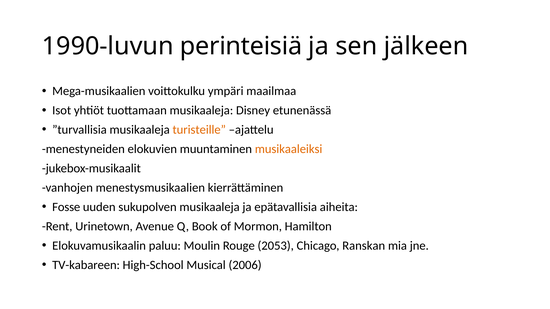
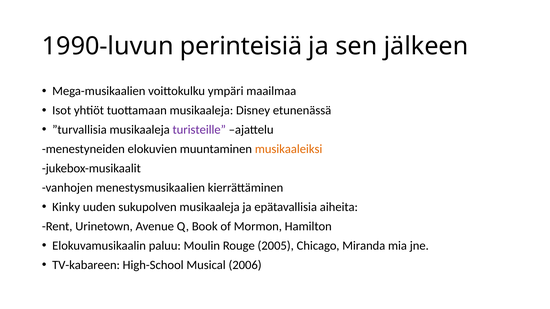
turisteille colour: orange -> purple
Fosse: Fosse -> Kinky
2053: 2053 -> 2005
Ranskan: Ranskan -> Miranda
